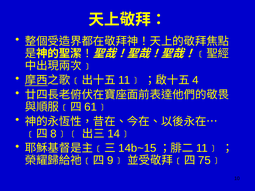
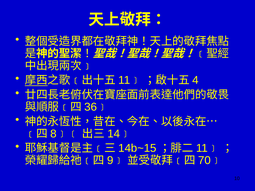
61: 61 -> 36
75: 75 -> 70
